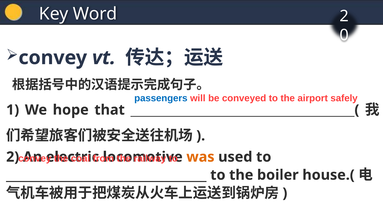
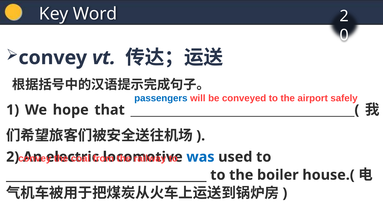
was colour: orange -> blue
